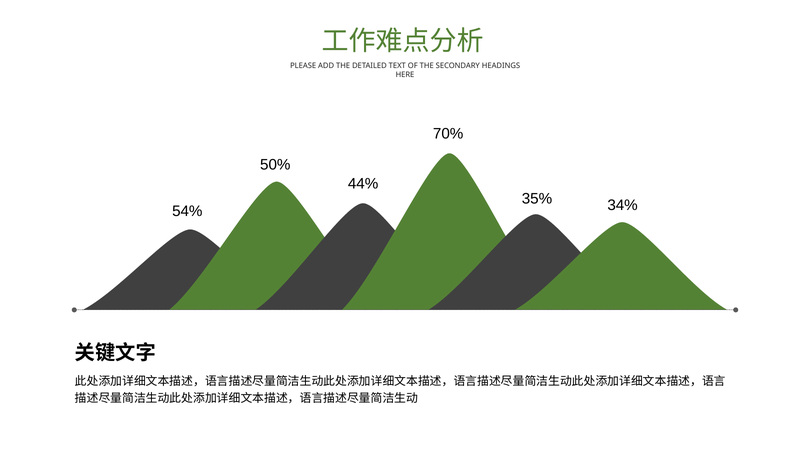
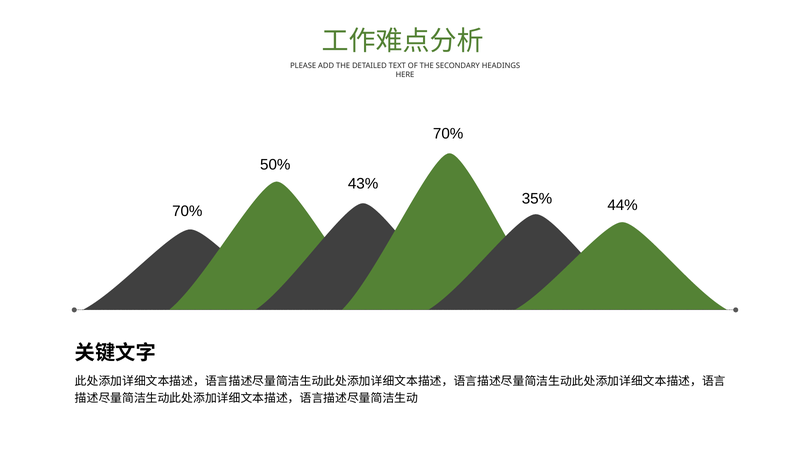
44%: 44% -> 43%
34%: 34% -> 44%
54% at (187, 211): 54% -> 70%
